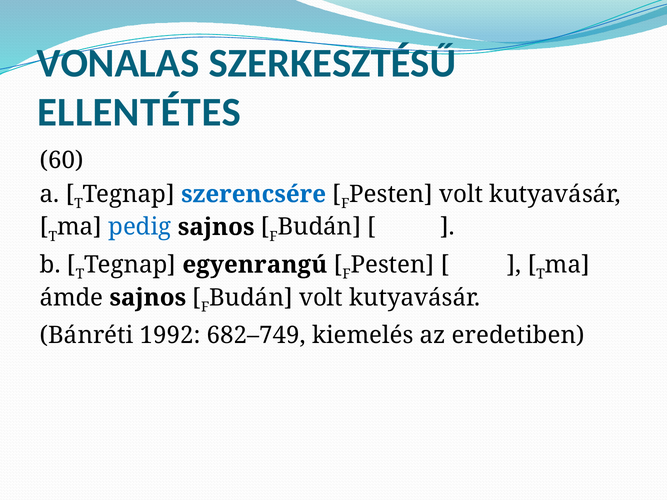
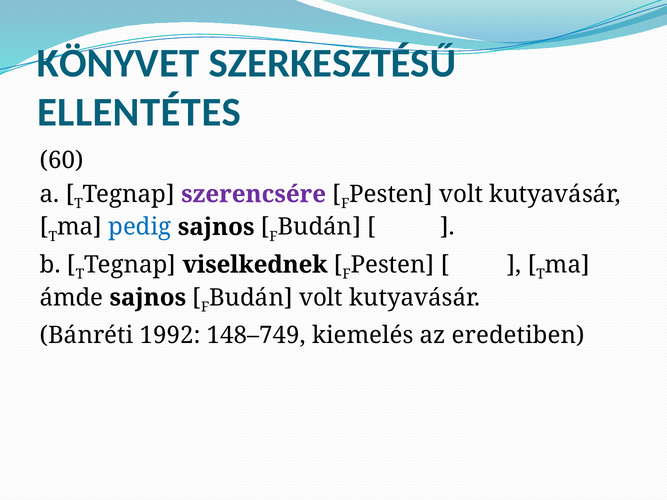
VONALAS: VONALAS -> KÖNYVET
szerencsére colour: blue -> purple
egyenrangú: egyenrangú -> viselkednek
682–749: 682–749 -> 148–749
